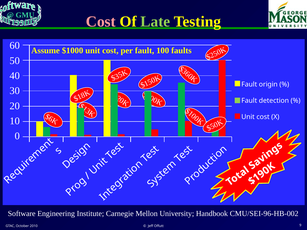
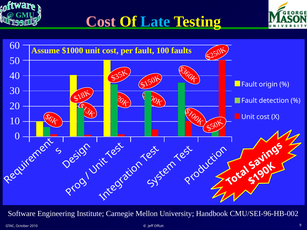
Late colour: light green -> light blue
